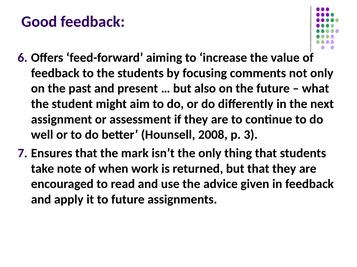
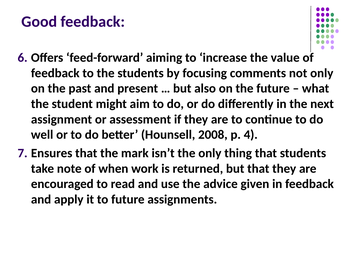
3: 3 -> 4
